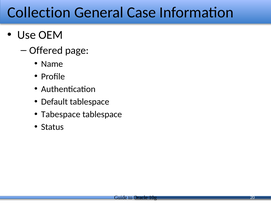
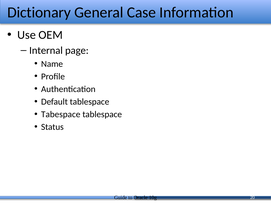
Collection: Collection -> Dictionary
Offered: Offered -> Internal
